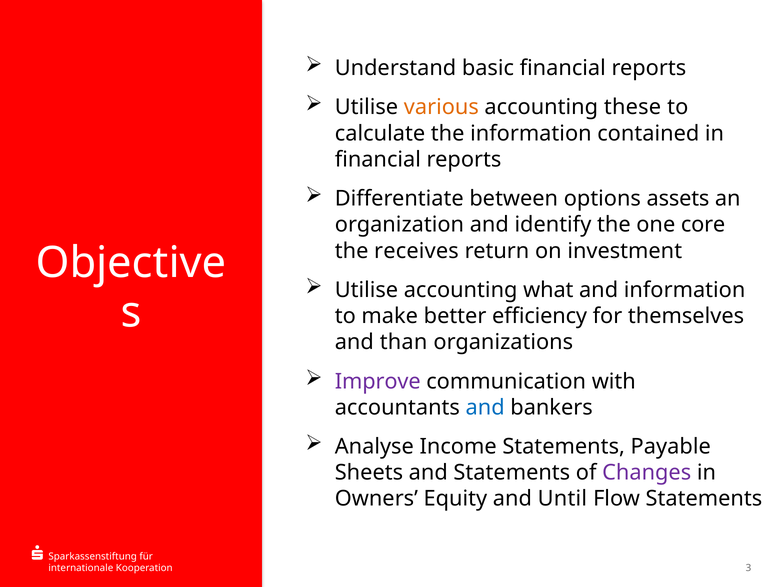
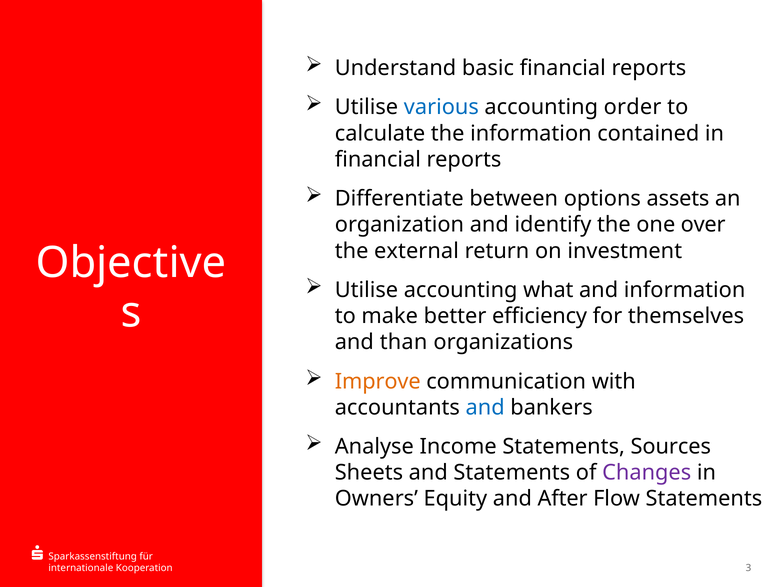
various colour: orange -> blue
these: these -> order
core: core -> over
receives: receives -> external
Improve colour: purple -> orange
Payable: Payable -> Sources
Until: Until -> After
